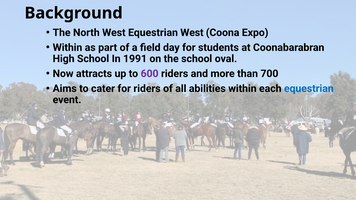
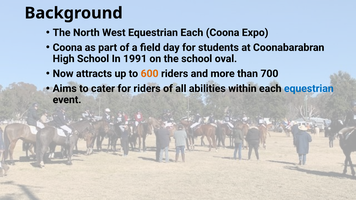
Equestrian West: West -> Each
Within at (67, 48): Within -> Coona
600 colour: purple -> orange
